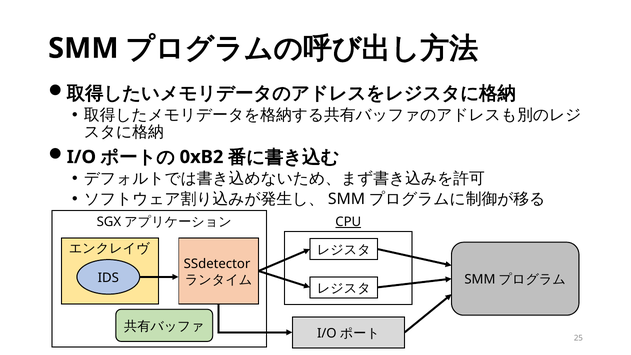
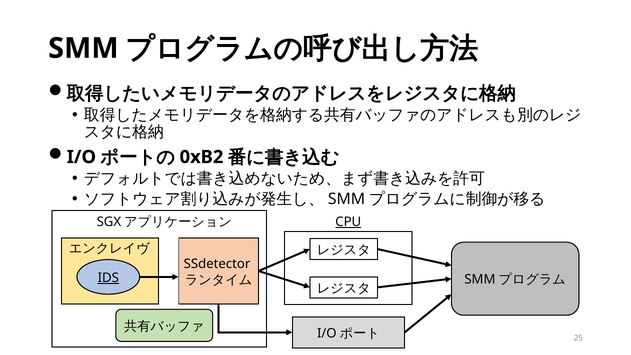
IDS underline: none -> present
